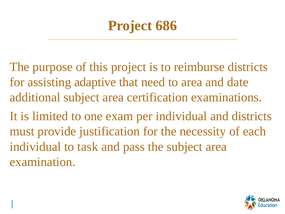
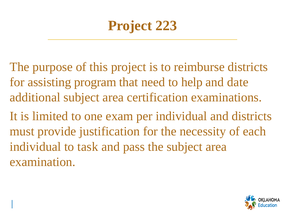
686: 686 -> 223
adaptive: adaptive -> program
to area: area -> help
